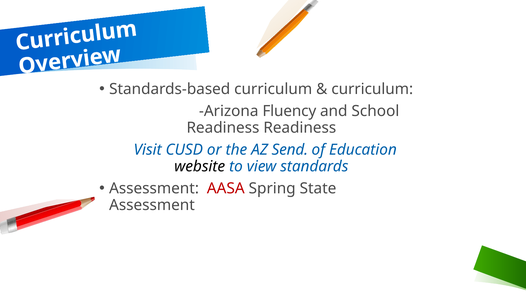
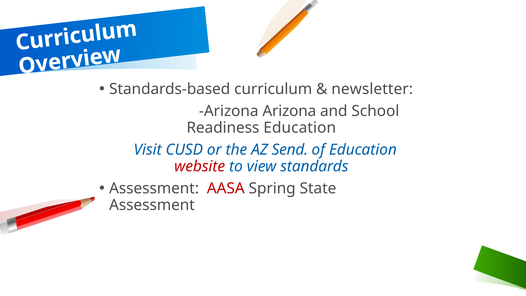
curriculum at (372, 89): curriculum -> newsletter
Arizona Fluency: Fluency -> Arizona
Readiness Readiness: Readiness -> Education
website colour: black -> red
